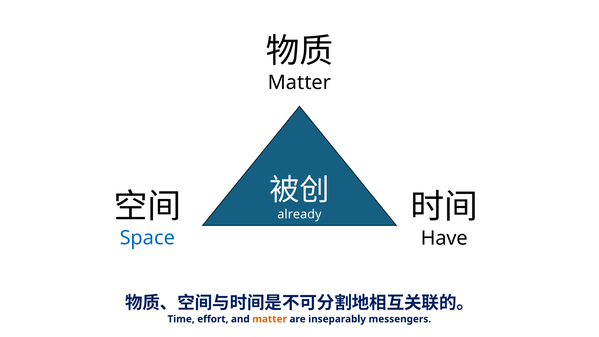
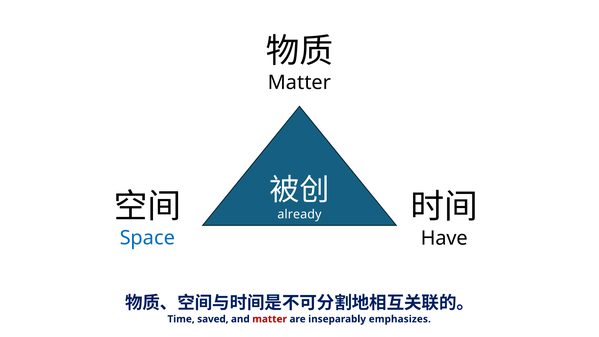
effort: effort -> saved
matter at (270, 319) colour: orange -> red
messengers: messengers -> emphasizes
